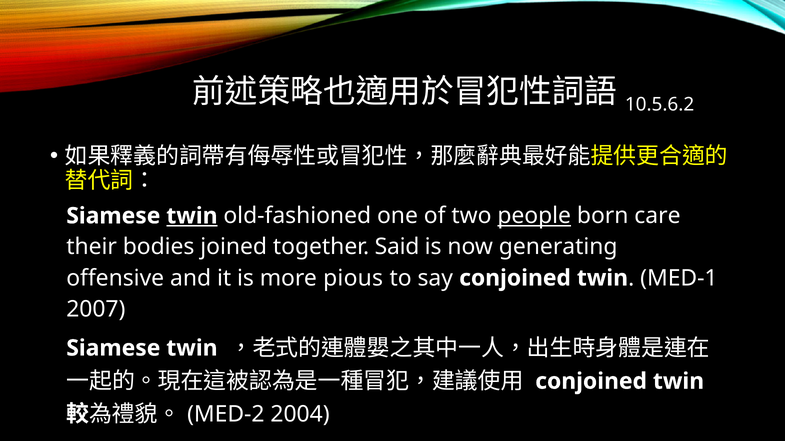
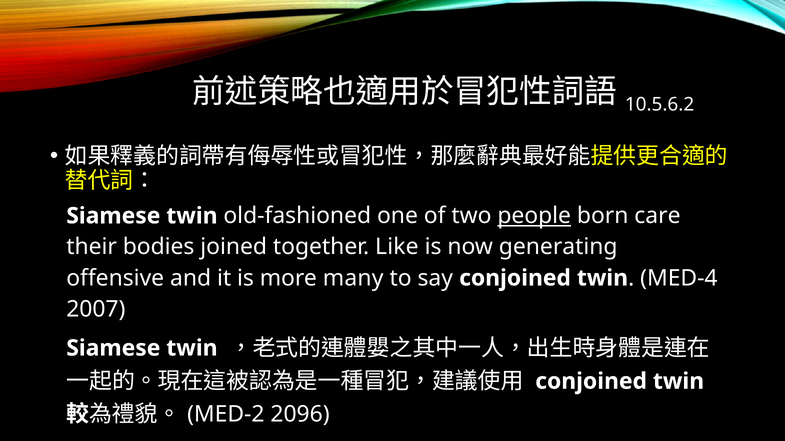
twin at (192, 216) underline: present -> none
Said: Said -> Like
pious: pious -> many
MED-1: MED-1 -> MED-4
2004: 2004 -> 2096
